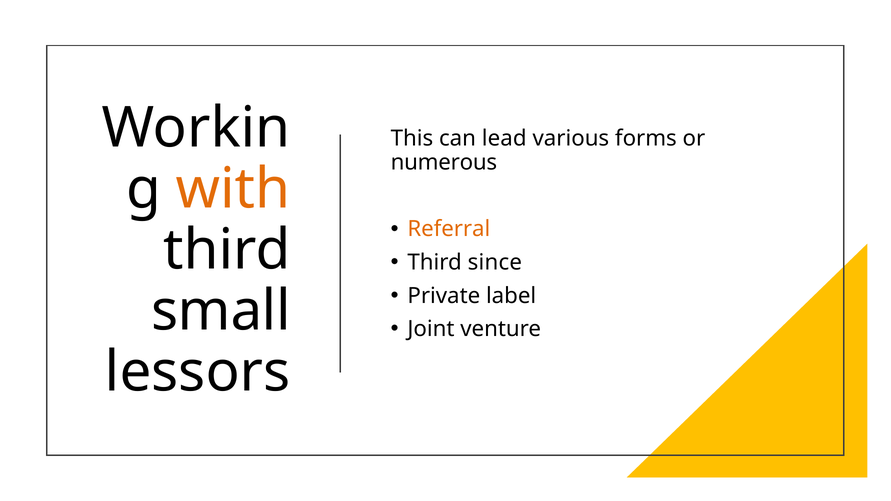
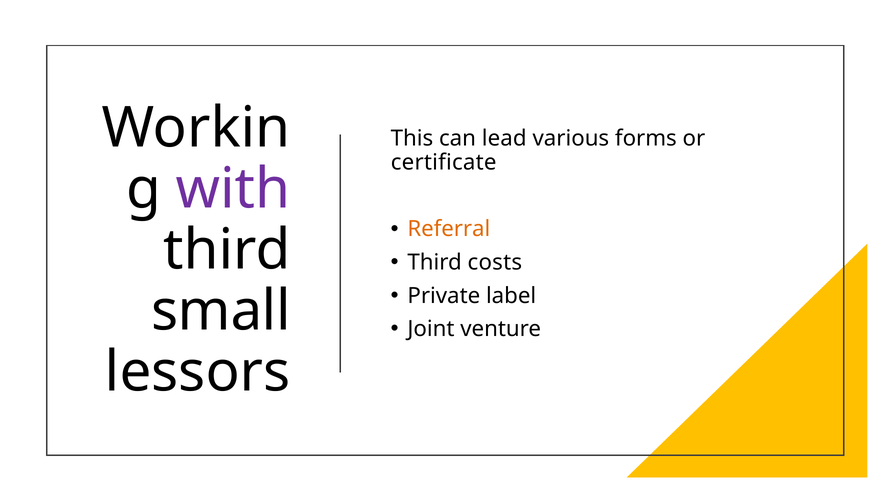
numerous: numerous -> certificate
with colour: orange -> purple
since: since -> costs
